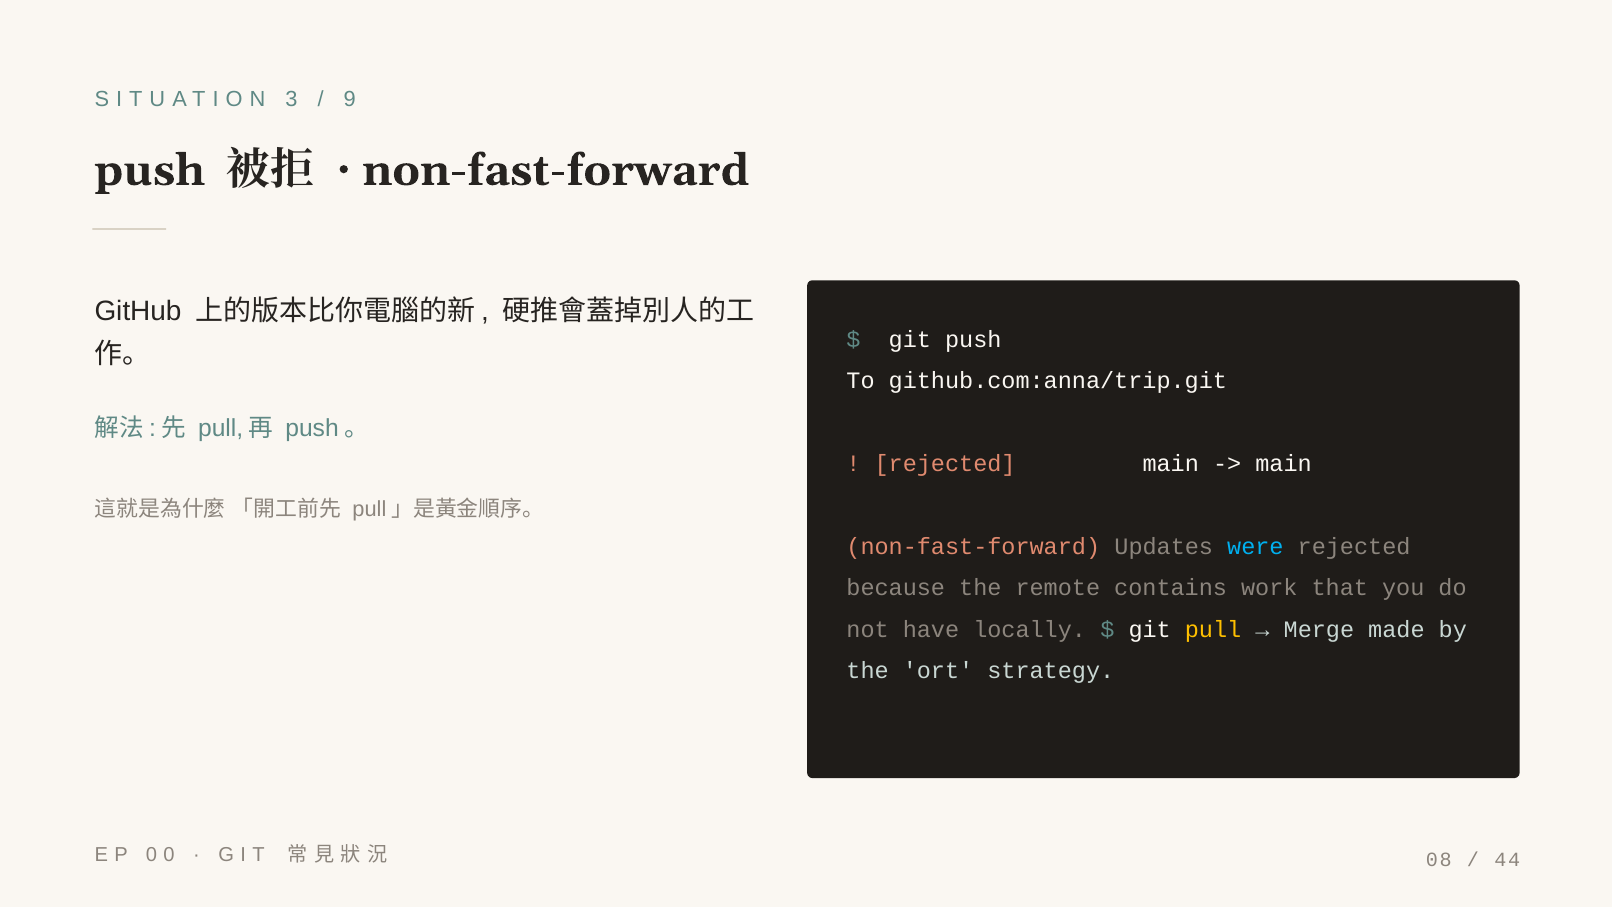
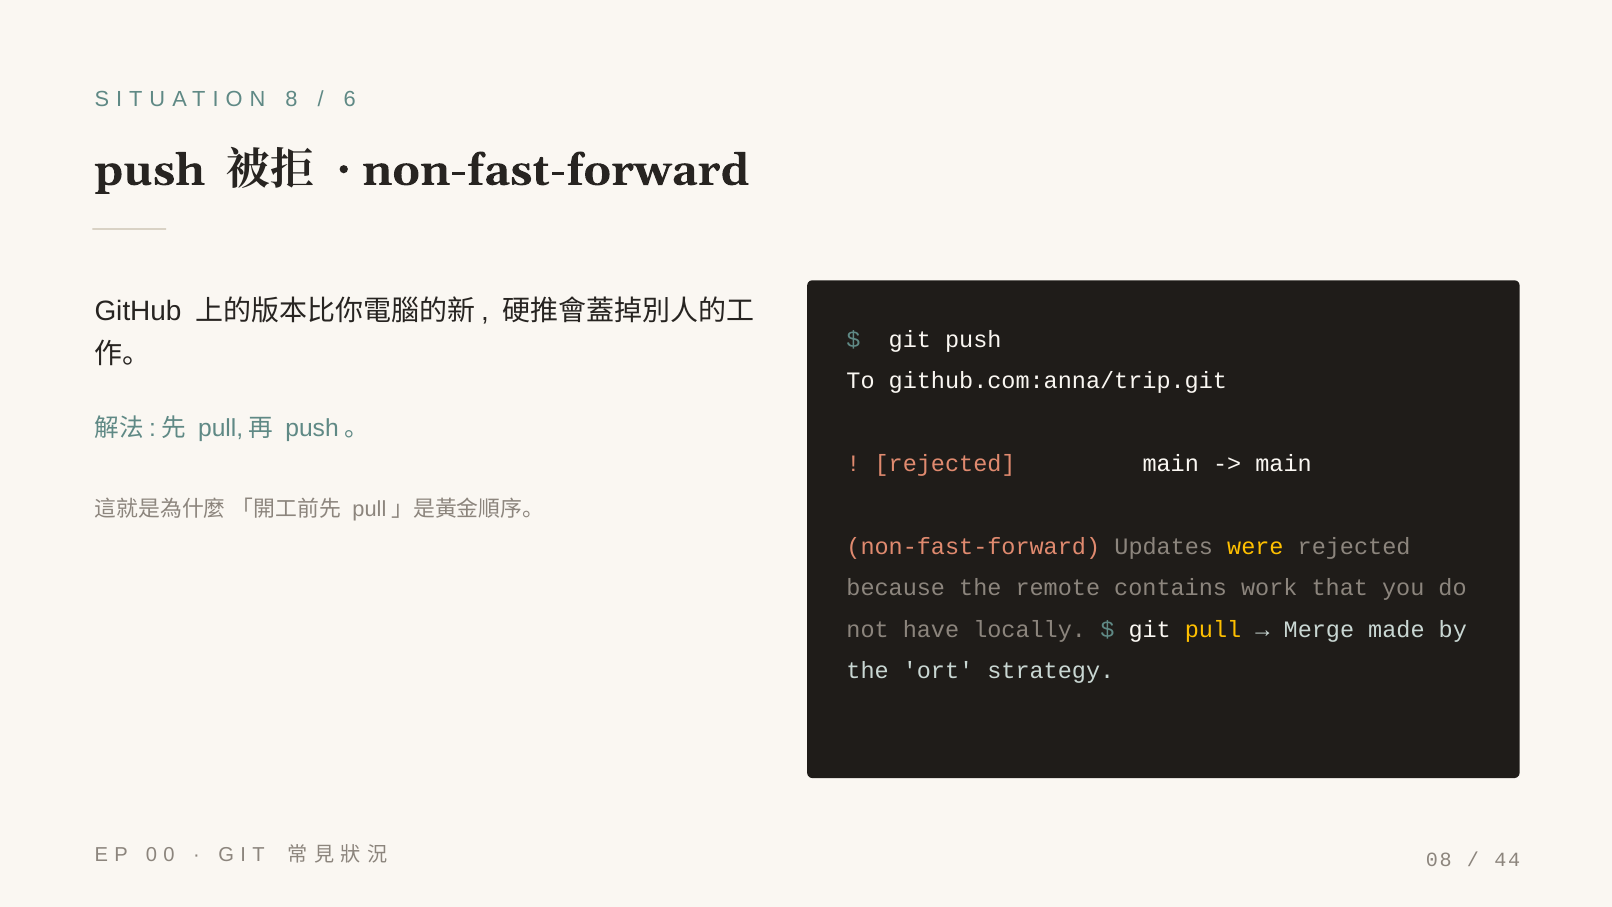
3: 3 -> 8
9: 9 -> 6
were colour: light blue -> yellow
